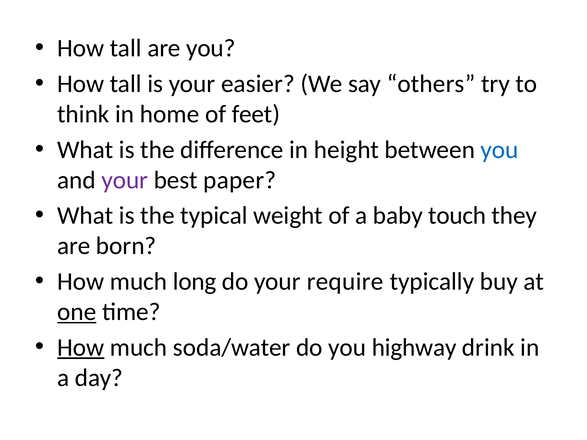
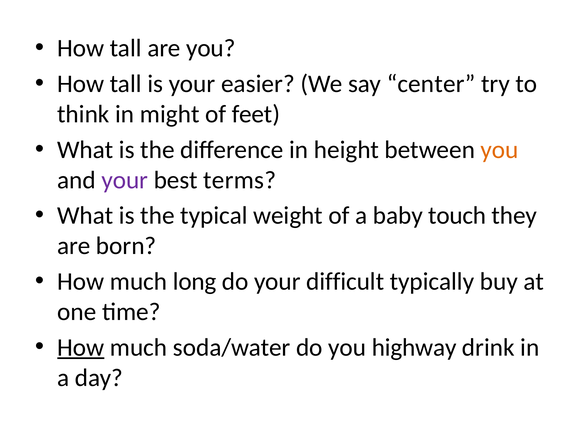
others: others -> center
home: home -> might
you at (500, 150) colour: blue -> orange
paper: paper -> terms
require: require -> difficult
one underline: present -> none
